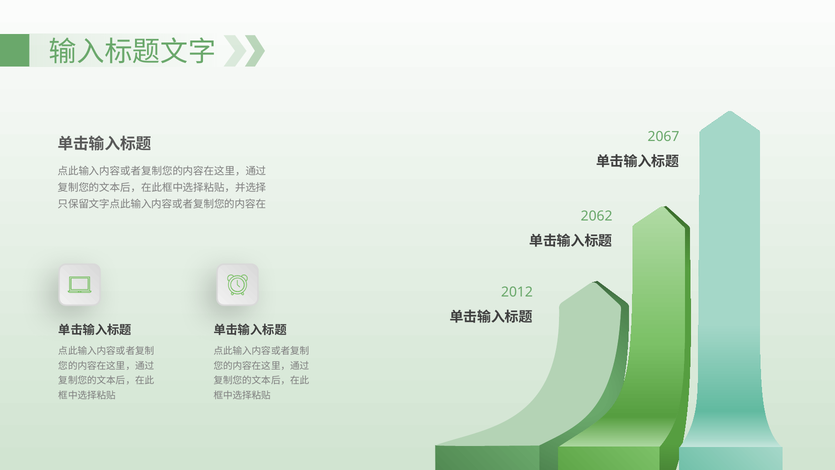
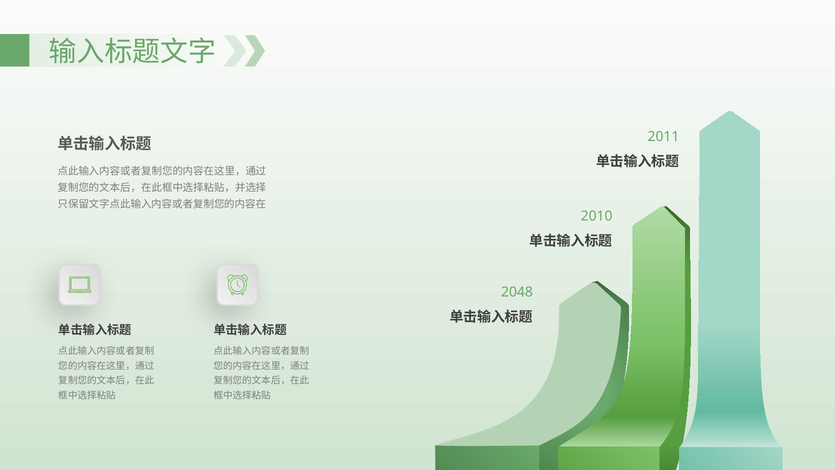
2067: 2067 -> 2011
2062: 2062 -> 2010
2012: 2012 -> 2048
